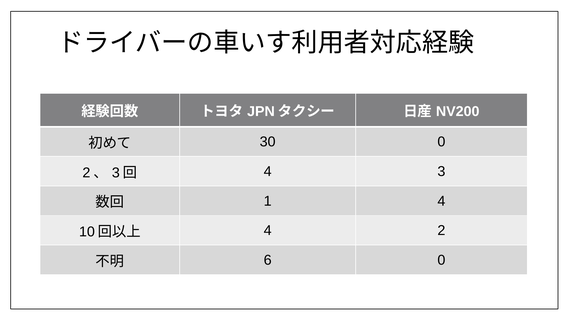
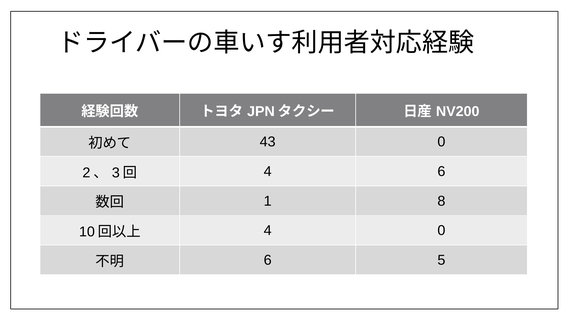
30: 30 -> 43
4 3: 3 -> 6
1 4: 4 -> 8
4 2: 2 -> 0
6 0: 0 -> 5
